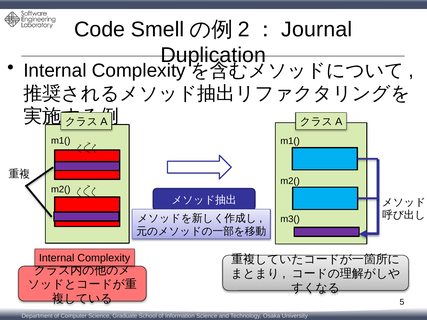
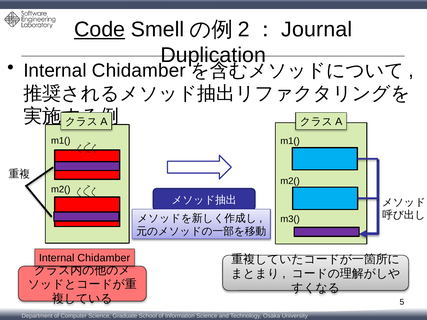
Code underline: none -> present
Complexity at (139, 71): Complexity -> Chidamber
Complexity at (104, 258): Complexity -> Chidamber
